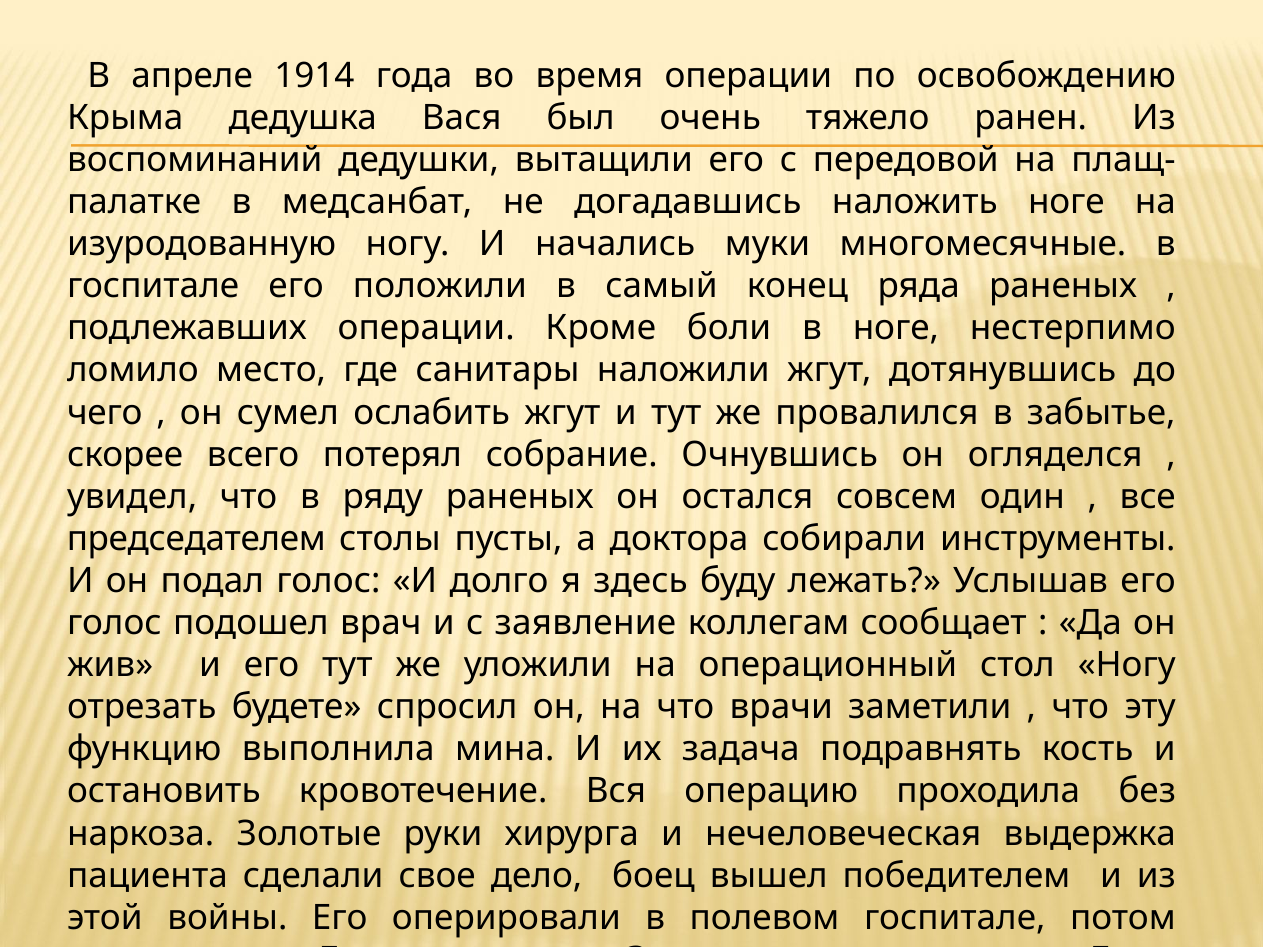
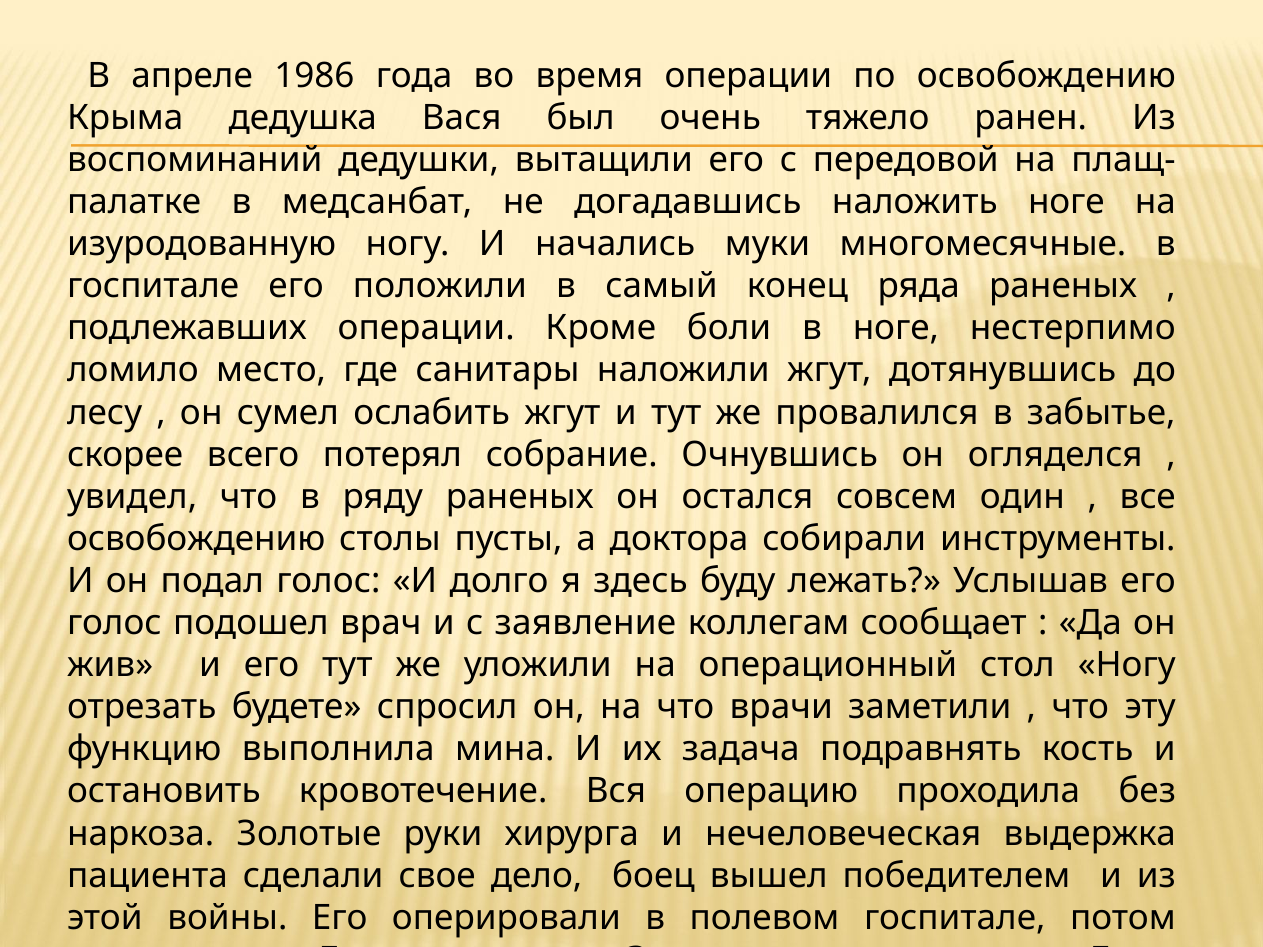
1914: 1914 -> 1986
чего: чего -> лесу
председателем at (196, 539): председателем -> освобождению
